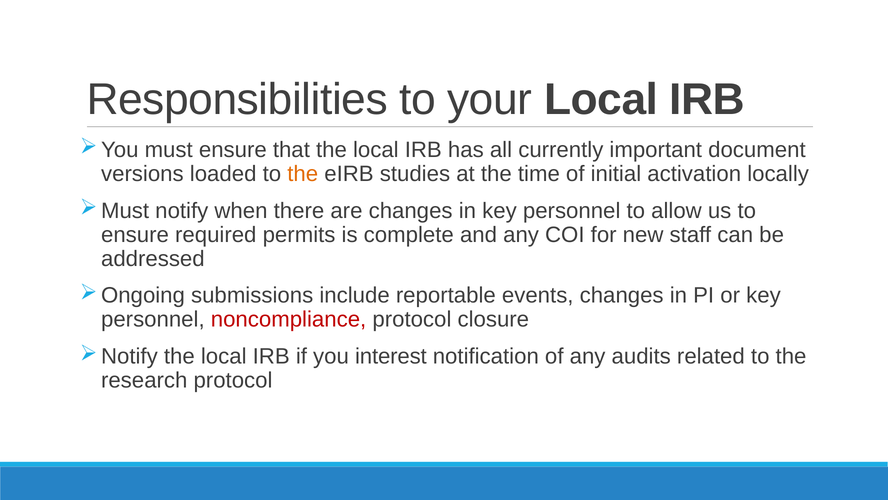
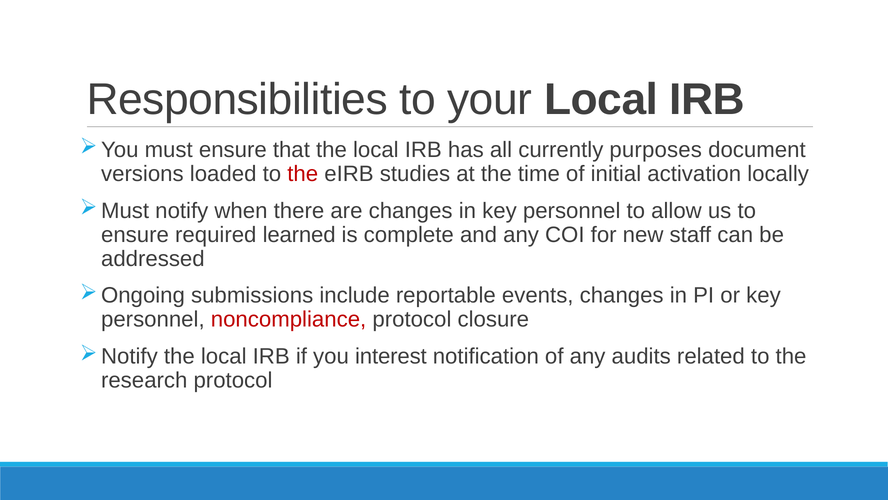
important: important -> purposes
the at (303, 174) colour: orange -> red
permits: permits -> learned
